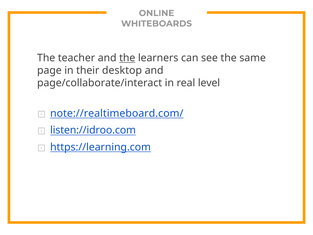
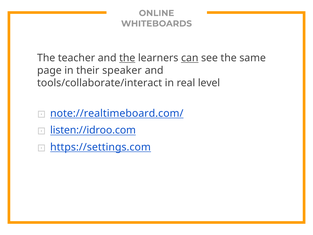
can underline: none -> present
desktop: desktop -> speaker
page/collaborate/interact: page/collaborate/interact -> tools/collaborate/interact
https://learning.com: https://learning.com -> https://settings.com
